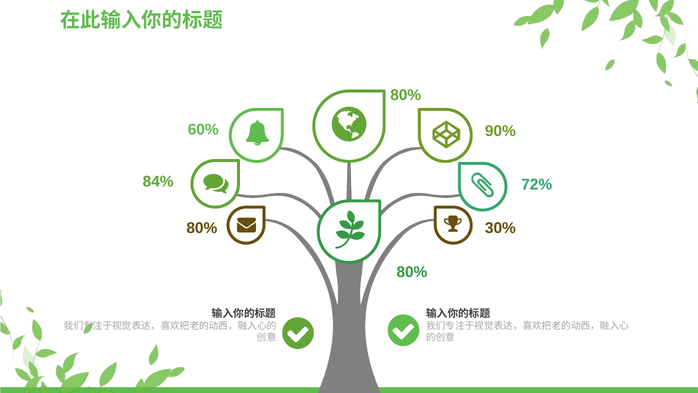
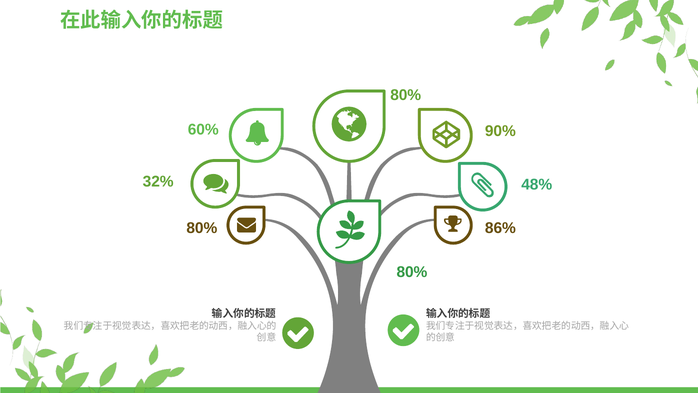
84%: 84% -> 32%
72%: 72% -> 48%
30%: 30% -> 86%
